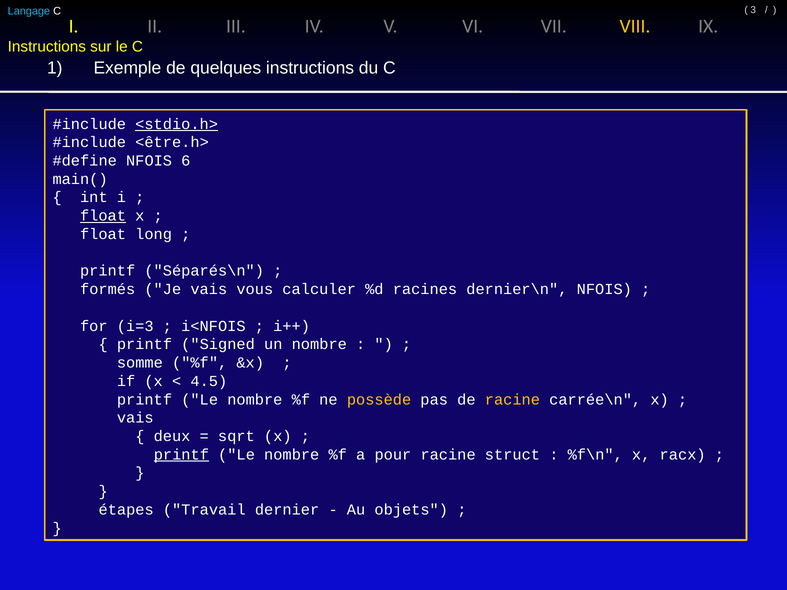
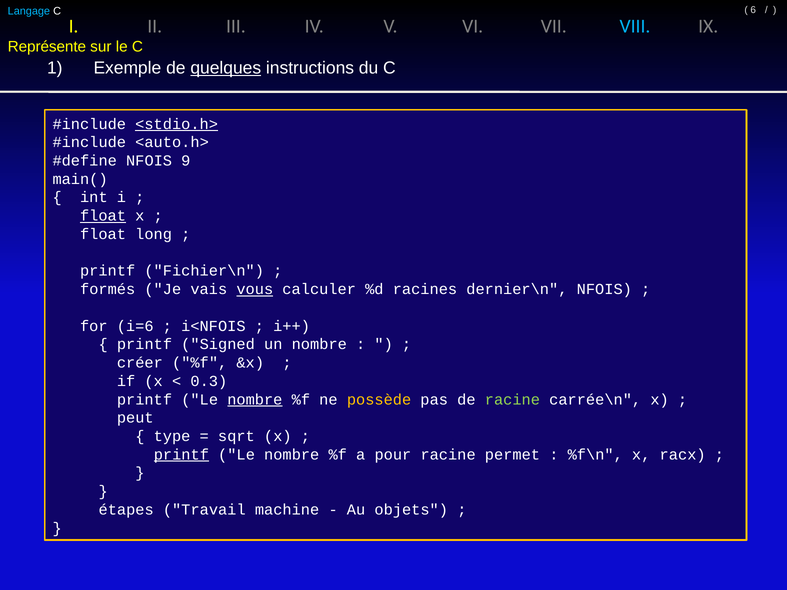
3: 3 -> 6
VIII colour: yellow -> light blue
Instructions at (47, 47): Instructions -> Représente
quelques underline: none -> present
<être.h>: <être.h> -> <auto.h>
6: 6 -> 9
Séparés\n: Séparés\n -> Fichier\n
vous underline: none -> present
i=3: i=3 -> i=6
somme: somme -> créer
4.5: 4.5 -> 0.3
nombre at (255, 400) underline: none -> present
racine at (512, 400) colour: yellow -> light green
vais at (135, 418): vais -> peut
deux: deux -> type
struct: struct -> permet
dernier: dernier -> machine
